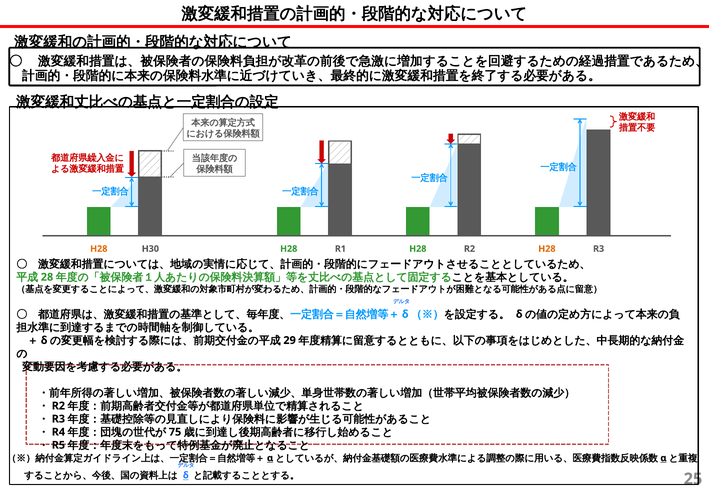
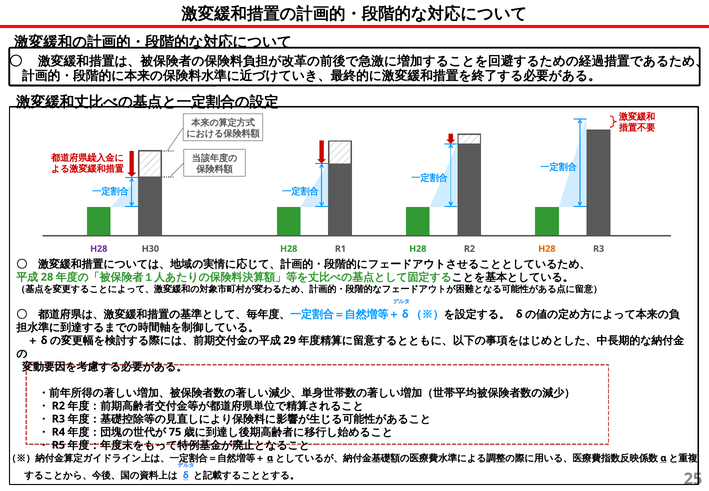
H28 at (99, 249) colour: orange -> purple
